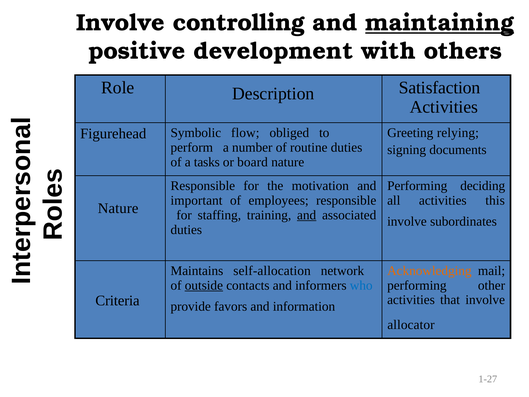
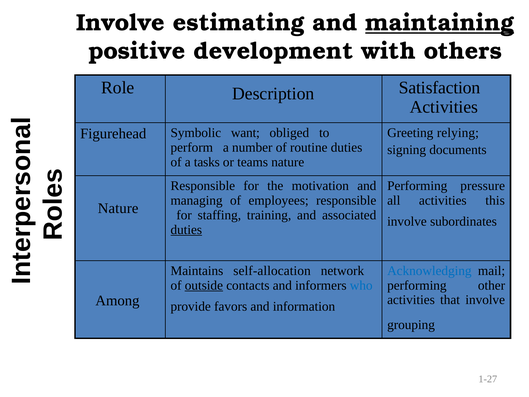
controlling: controlling -> estimating
flow: flow -> want
board: board -> teams
deciding: deciding -> pressure
important: important -> managing
and at (307, 215) underline: present -> none
duties at (186, 229) underline: none -> present
Acknowledging colour: orange -> blue
Criteria: Criteria -> Among
allocator: allocator -> grouping
